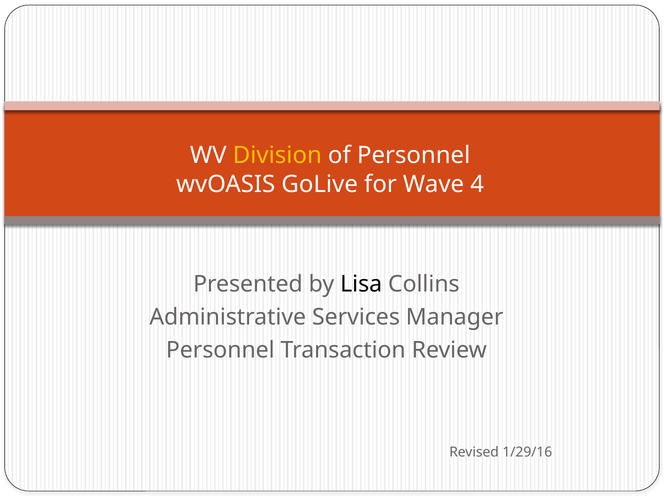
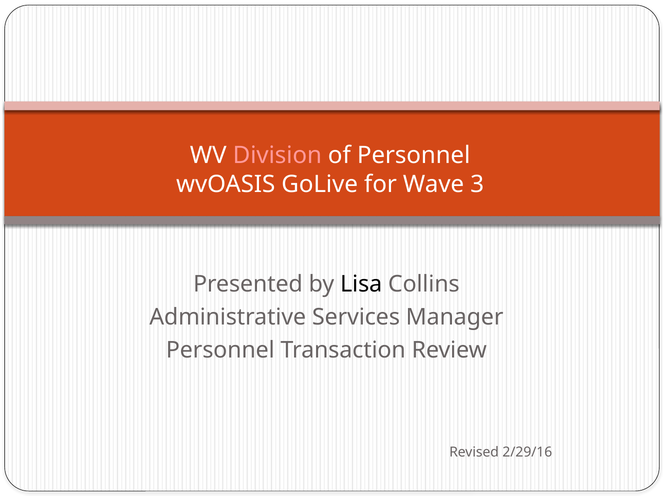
Division colour: yellow -> pink
4: 4 -> 3
1/29/16: 1/29/16 -> 2/29/16
